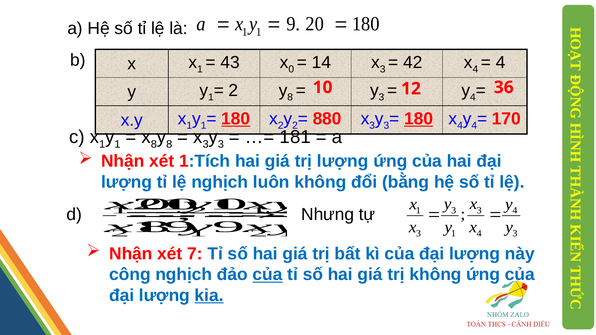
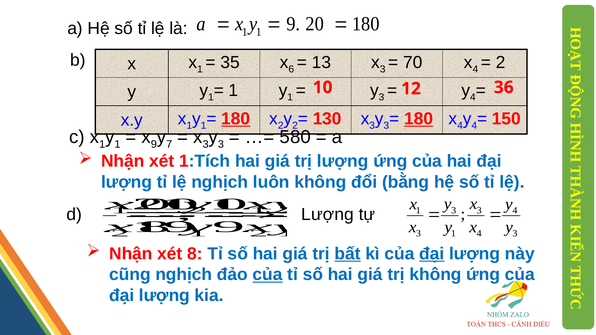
43: 43 -> 35
0: 0 -> 6
14: 14 -> 13
42: 42 -> 70
4 at (501, 62): 4 -> 2
2 at (233, 91): 2 -> 1
8 at (290, 97): 8 -> 1
880: 880 -> 130
170: 170 -> 150
x 8: 8 -> 9
8 at (169, 144): 8 -> 7
181: 181 -> 580
Nhưng at (328, 214): Nhưng -> Lượng
7: 7 -> 8
bất underline: none -> present
đại at (432, 254) underline: none -> present
công: công -> cũng
kia underline: present -> none
